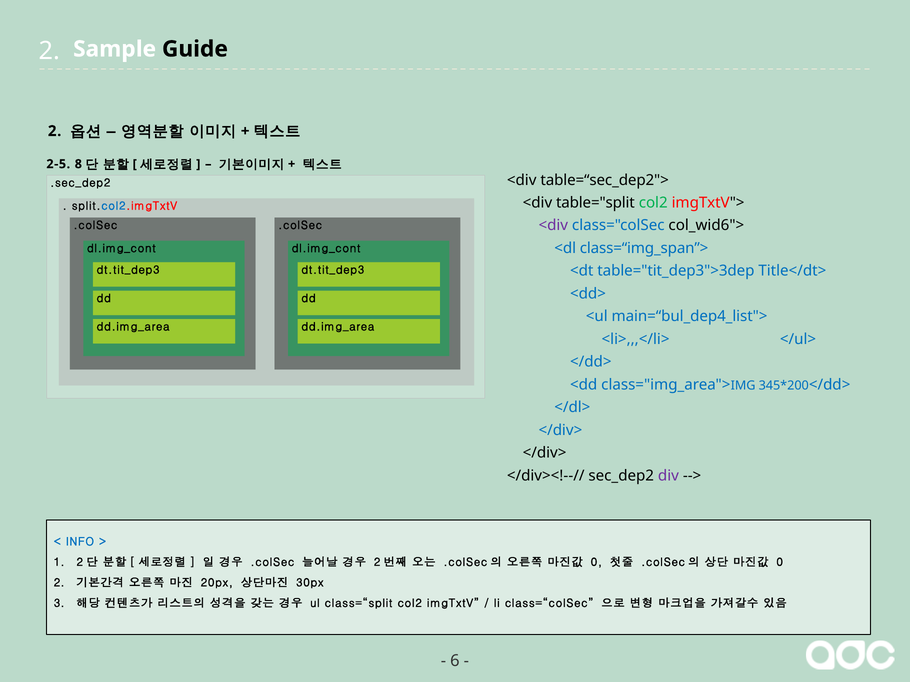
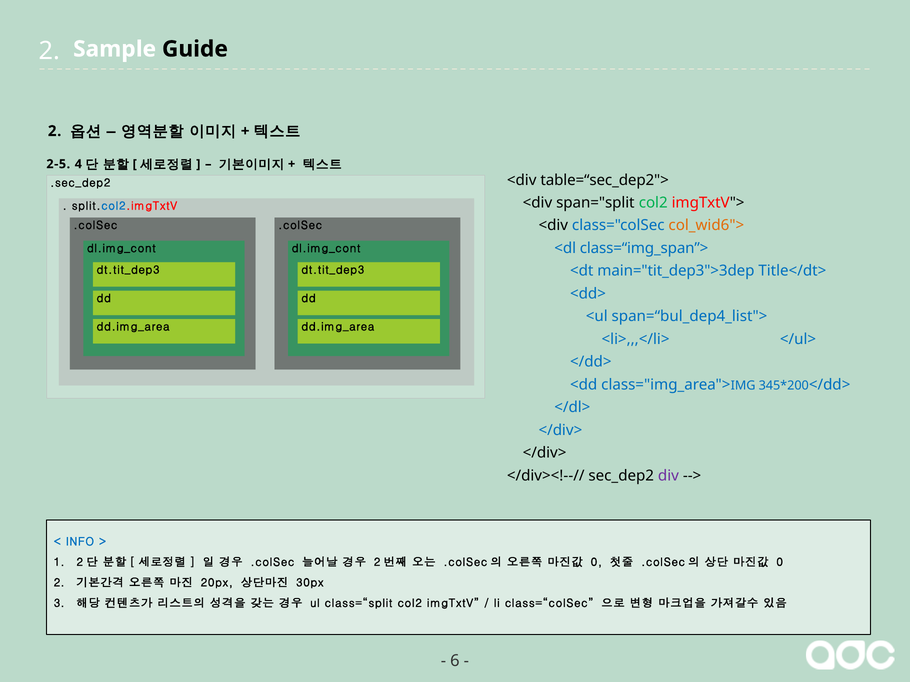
8: 8 -> 4
table="split: table="split -> span="split
<div at (553, 226) colour: purple -> black
col_wid6"> colour: black -> orange
table="tit_dep3">3dep: table="tit_dep3">3dep -> main="tit_dep3">3dep
main=“bul_dep4_list">: main=“bul_dep4_list"> -> span=“bul_dep4_list">
